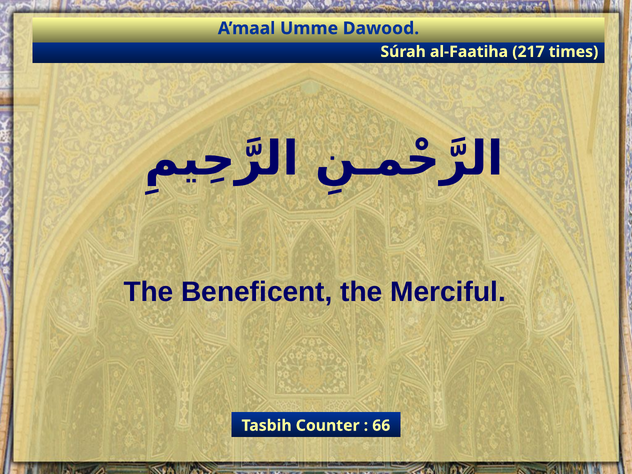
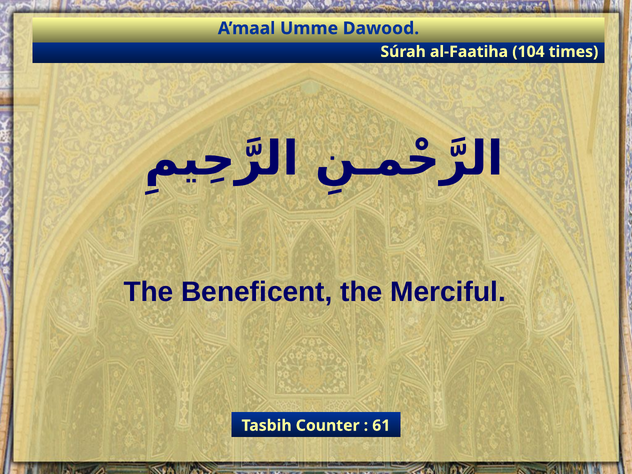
217: 217 -> 104
66: 66 -> 61
